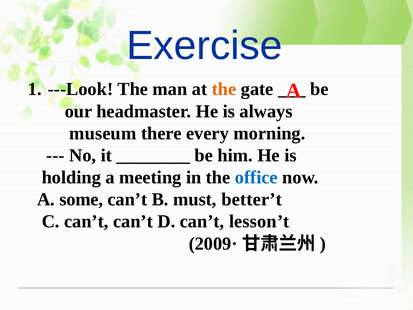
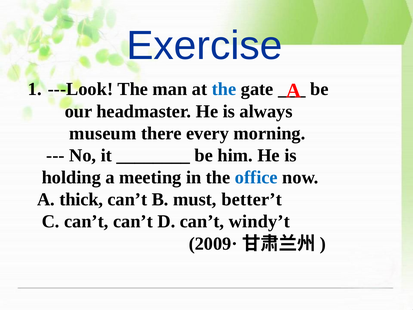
the at (224, 89) colour: orange -> blue
some: some -> thick
lesson’t: lesson’t -> windy’t
